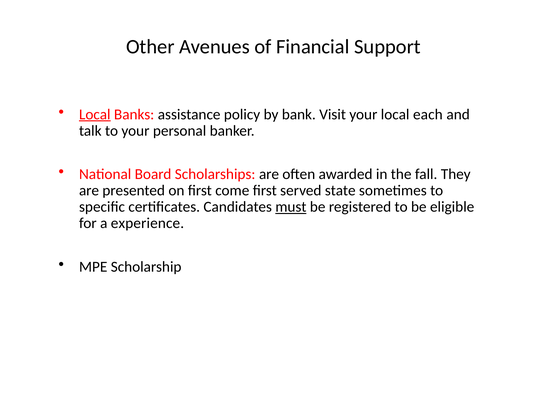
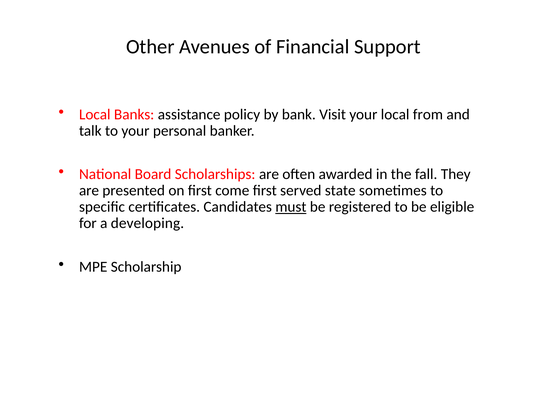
Local at (95, 114) underline: present -> none
each: each -> from
experience: experience -> developing
